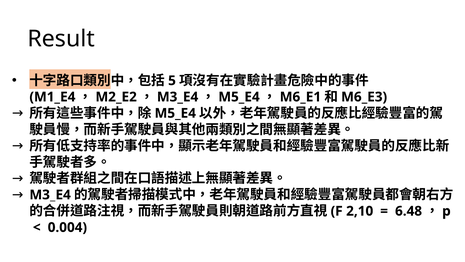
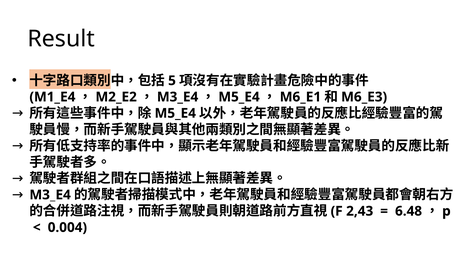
2,10: 2,10 -> 2,43
